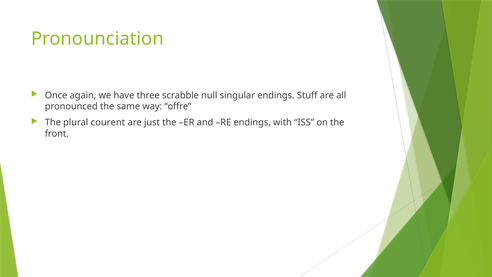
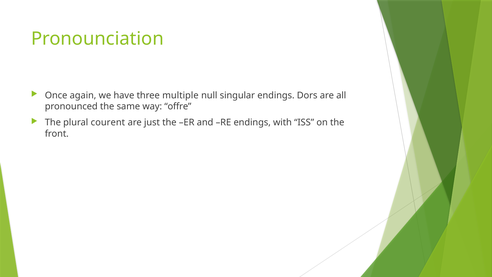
scrabble: scrabble -> multiple
Stuff: Stuff -> Dors
